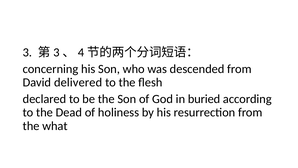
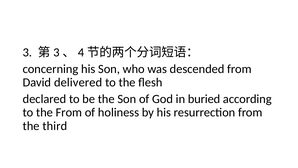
the Dead: Dead -> From
what: what -> third
